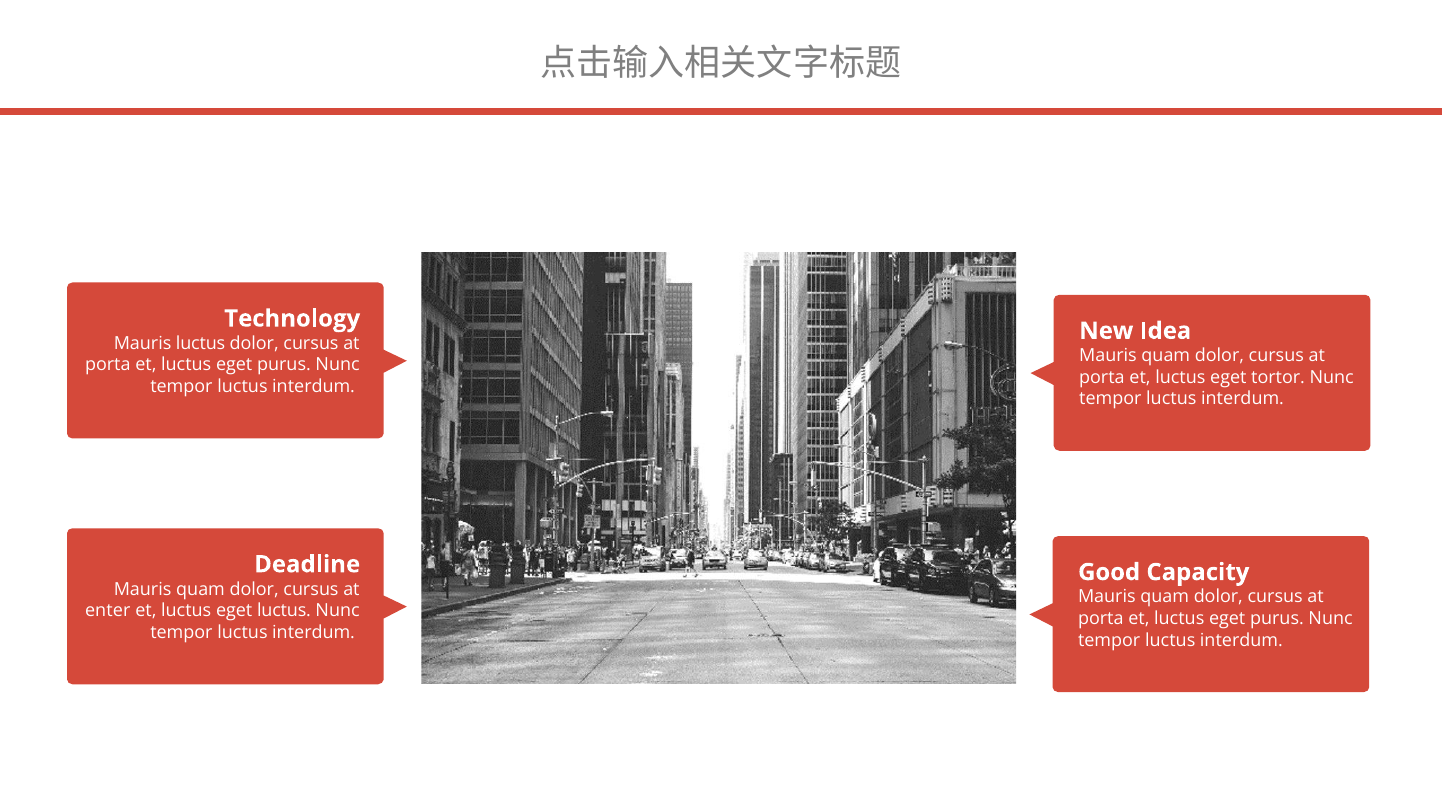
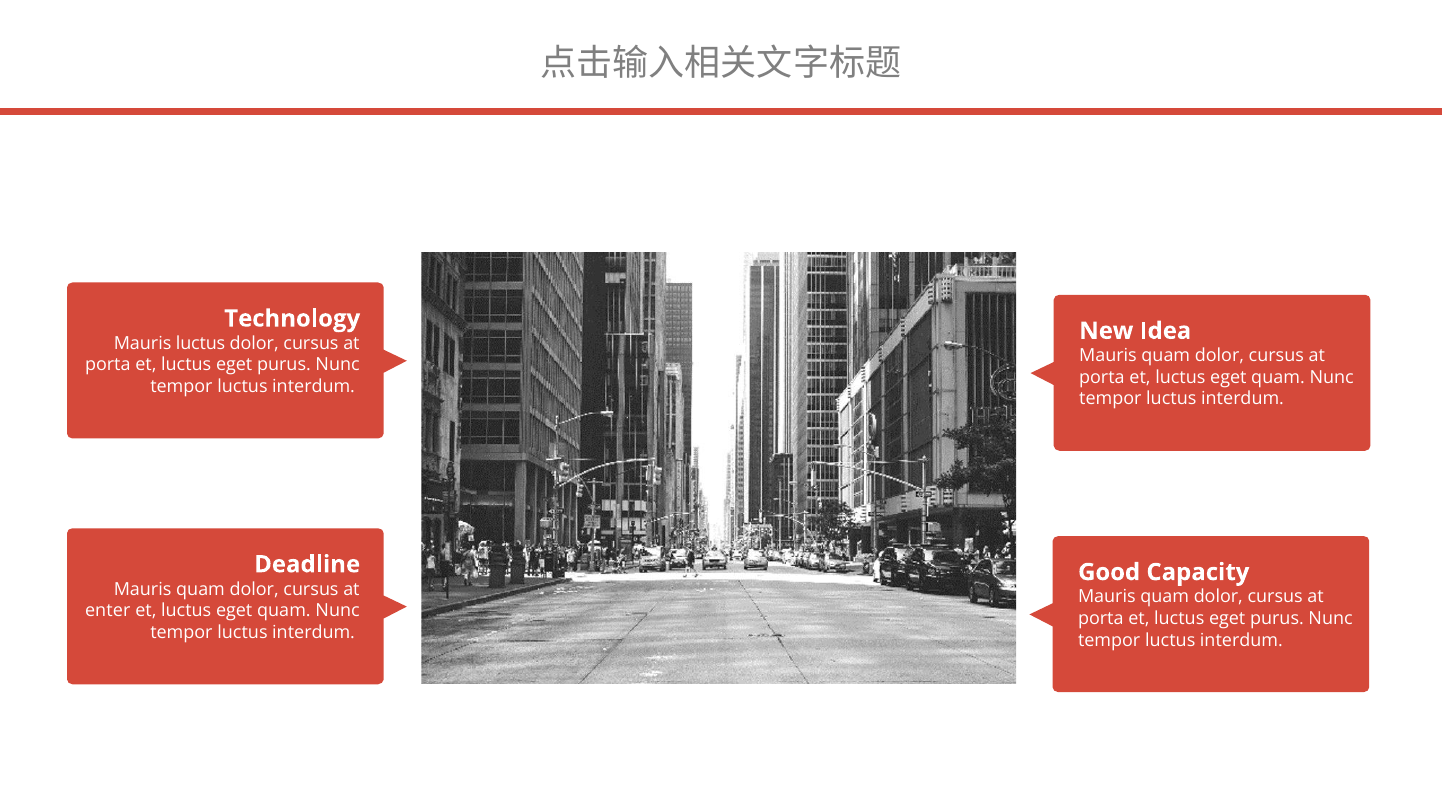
tortor at (1278, 377): tortor -> quam
luctus at (284, 611): luctus -> quam
